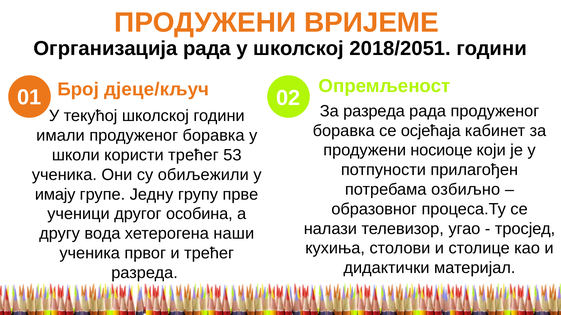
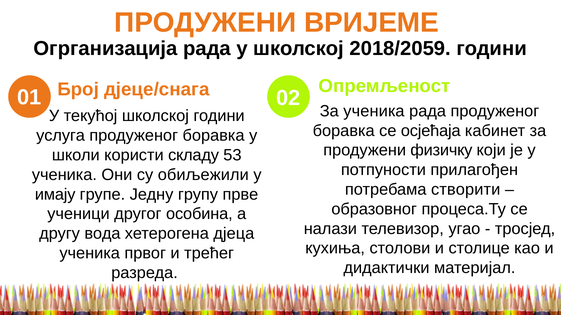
2018/2051: 2018/2051 -> 2018/2059
дјеце/кључ: дјеце/кључ -> дјеце/снага
За разреда: разреда -> ученика
имали: имали -> услуга
носиоце: носиоце -> физичку
користи трећег: трећег -> складу
озбиљно: озбиљно -> створити
наши: наши -> дјеца
